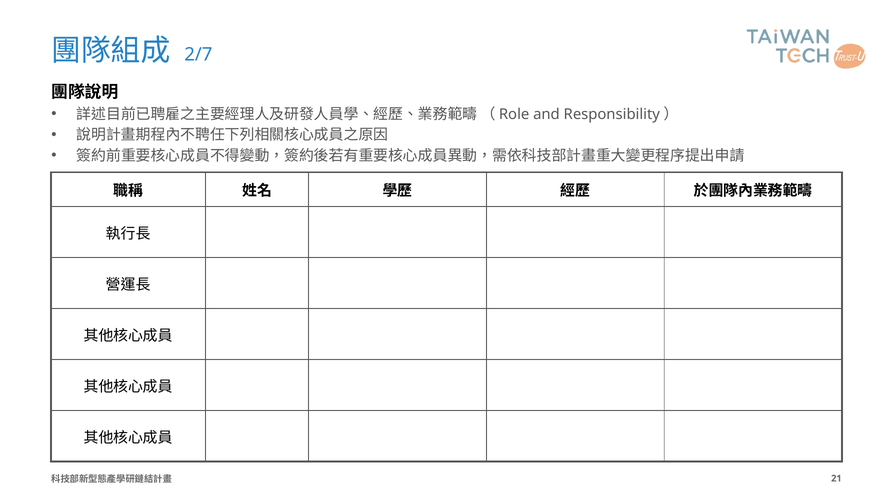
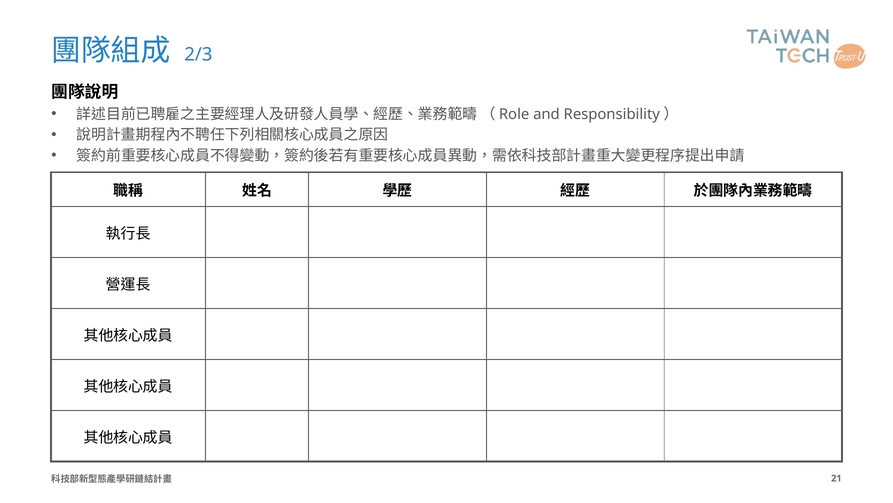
2/7: 2/7 -> 2/3
